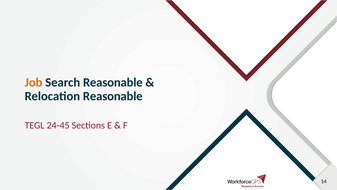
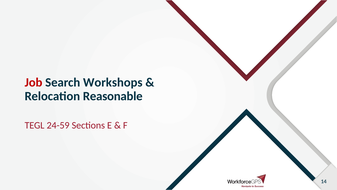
Job colour: orange -> red
Search Reasonable: Reasonable -> Workshops
24-45: 24-45 -> 24-59
